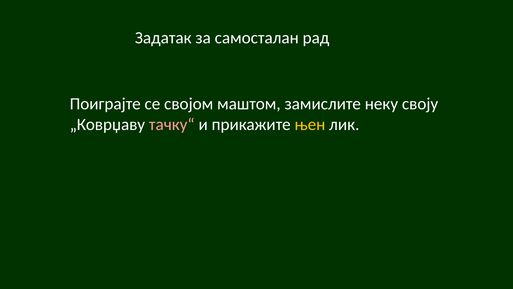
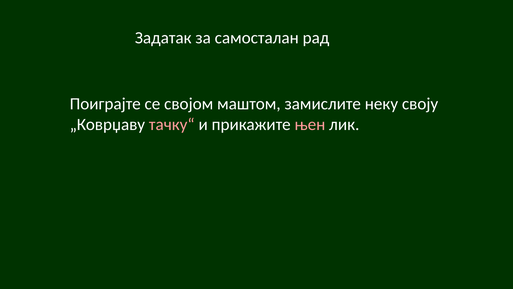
њен colour: yellow -> pink
